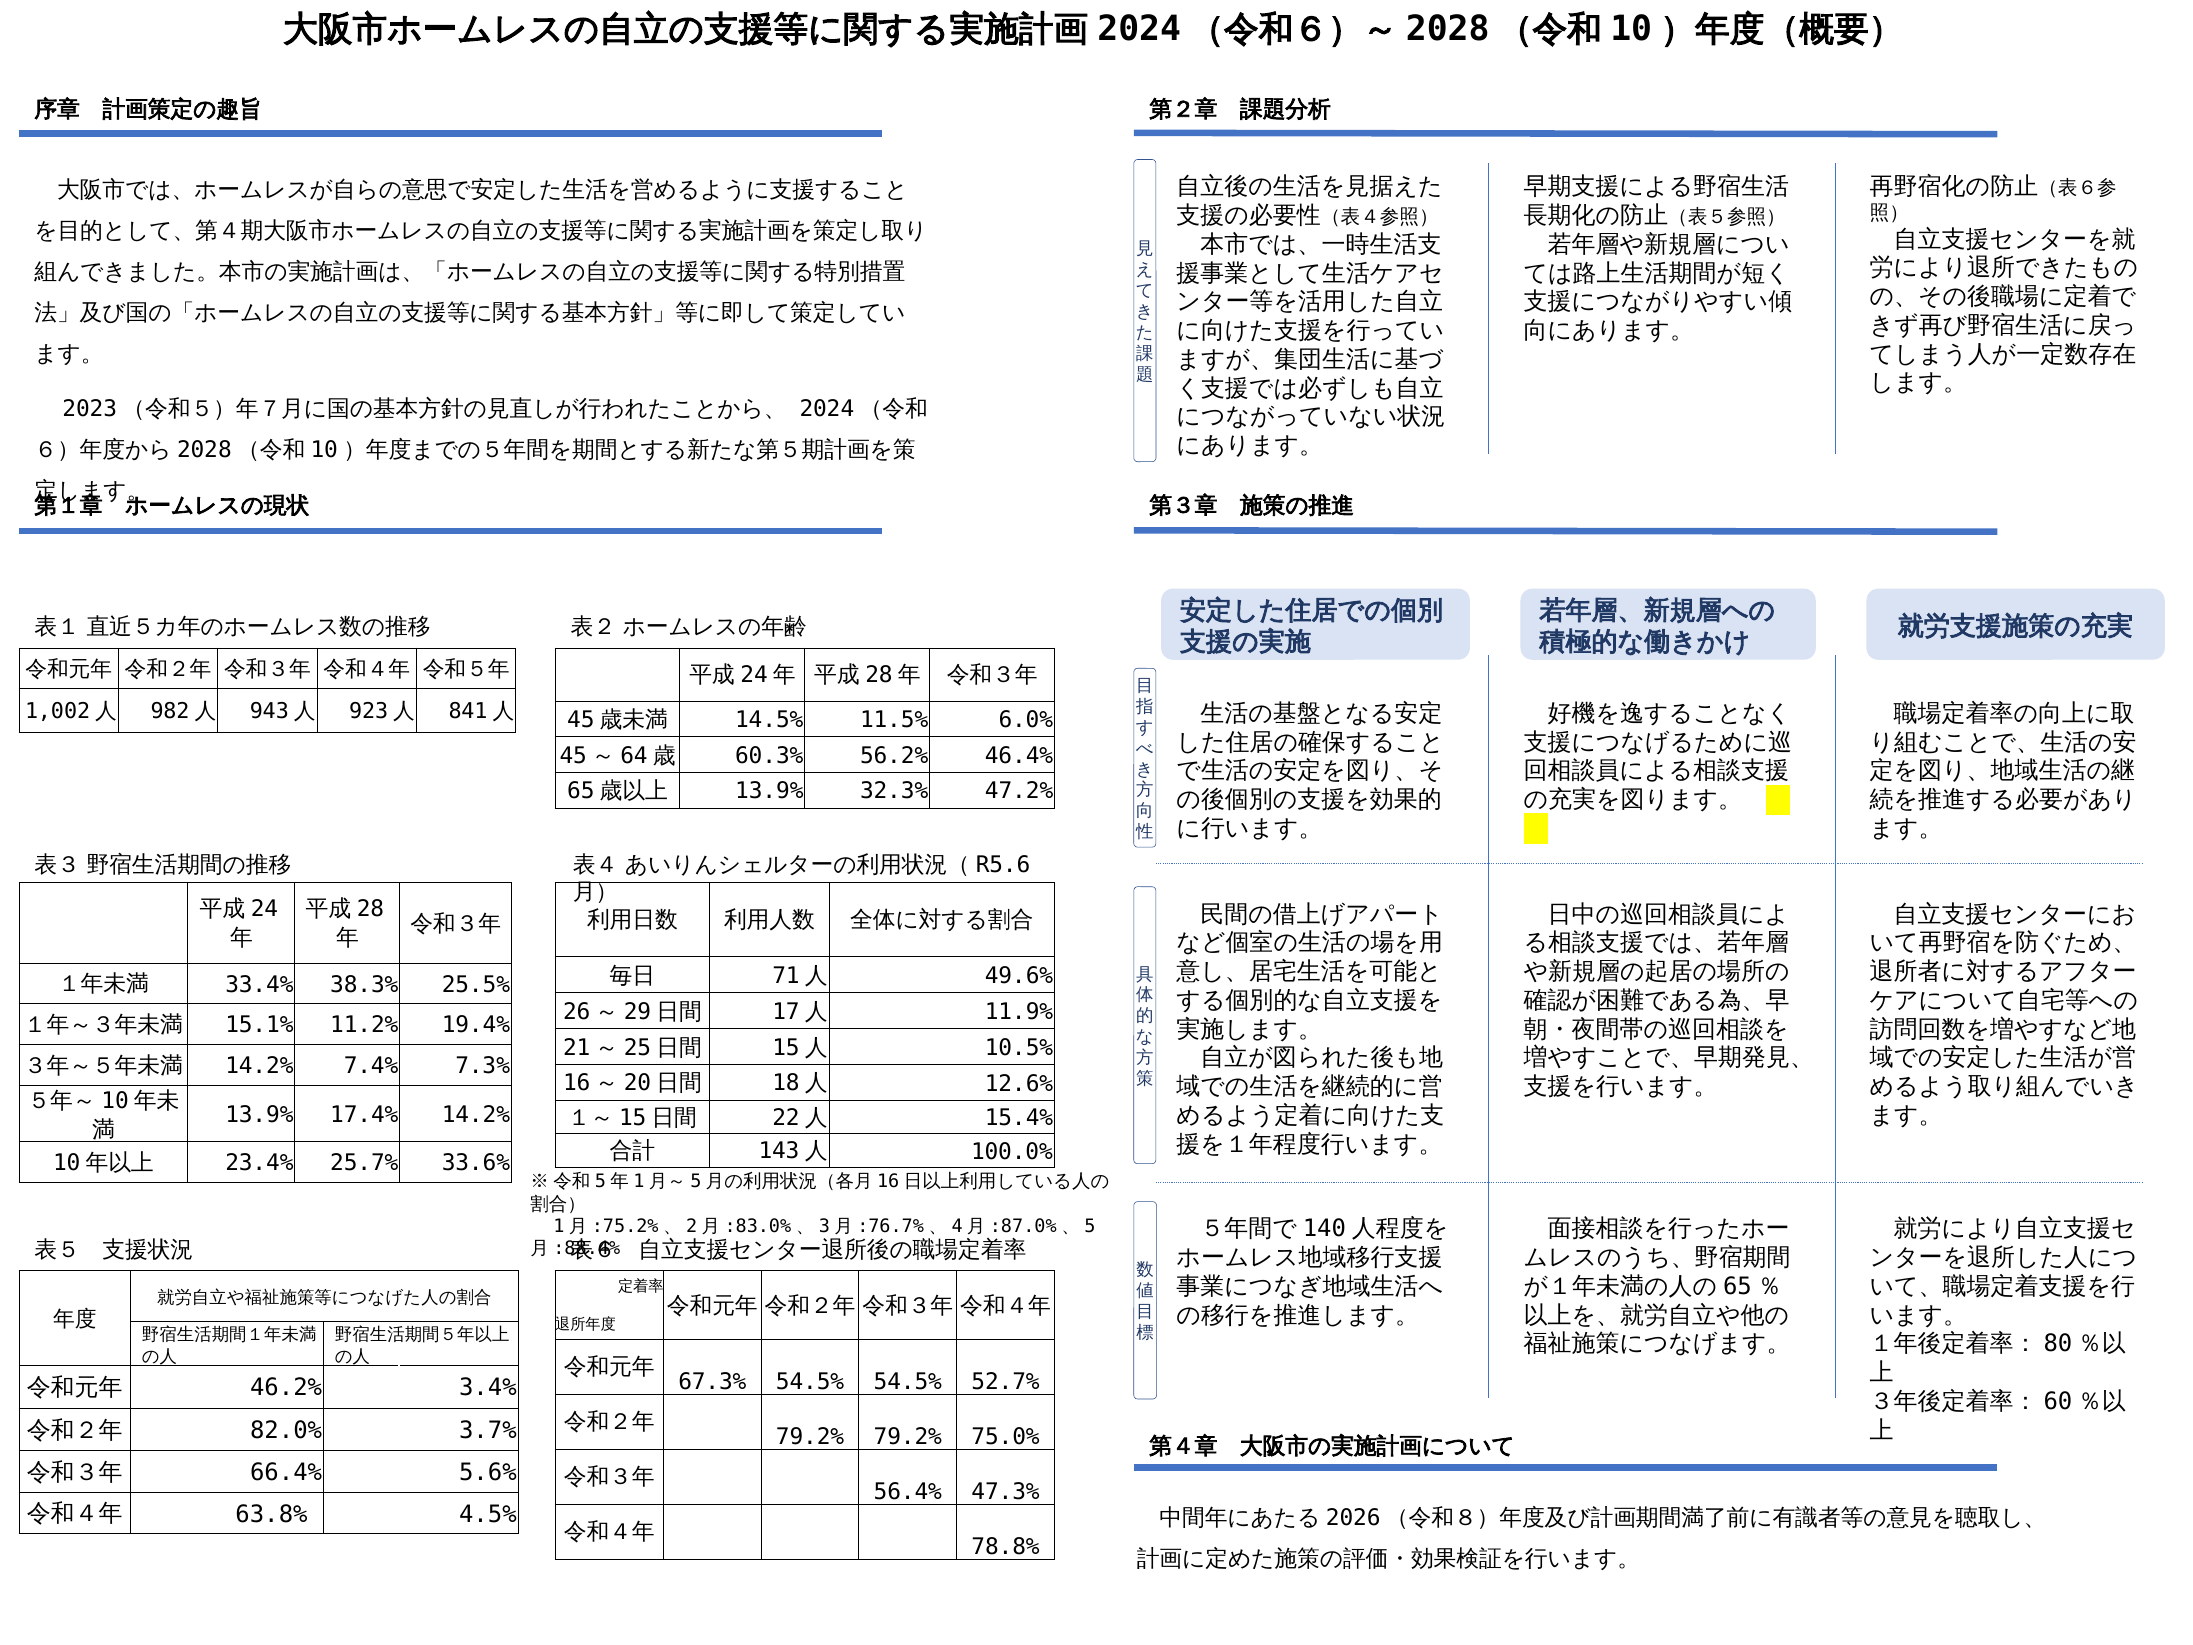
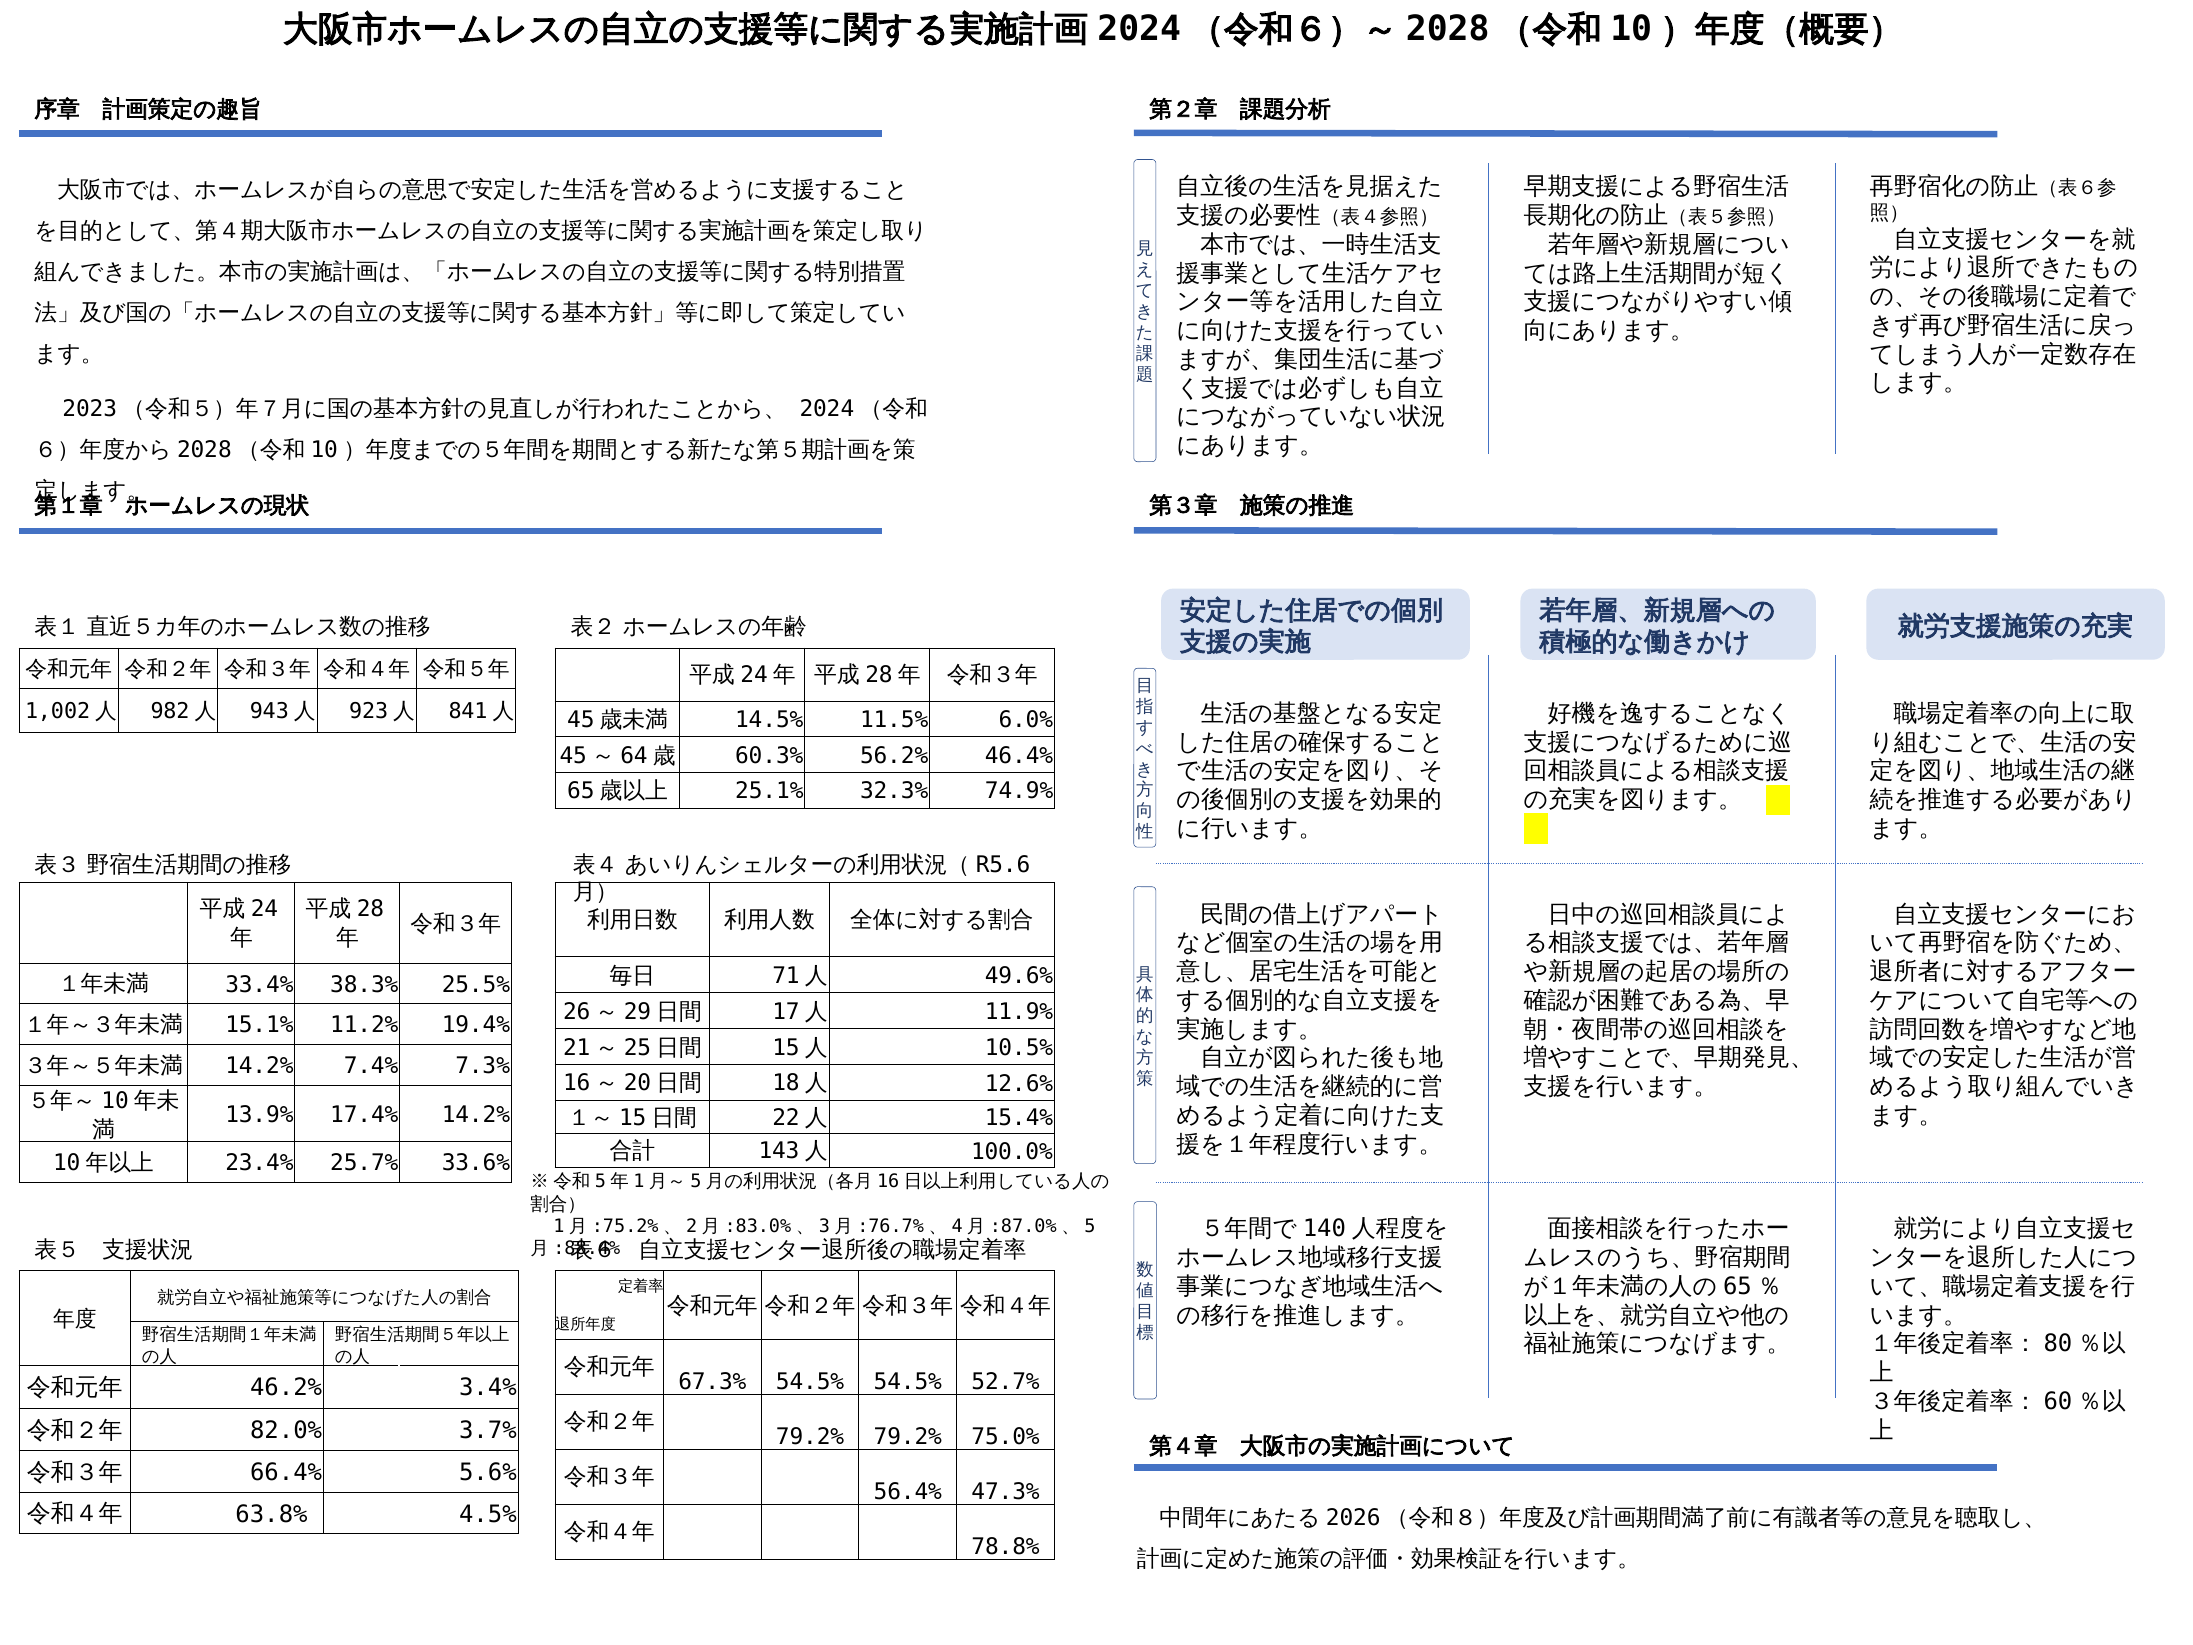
13.9% at (769, 791): 13.9% -> 25.1%
47.2%: 47.2% -> 74.9%
